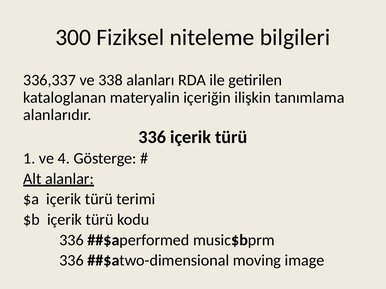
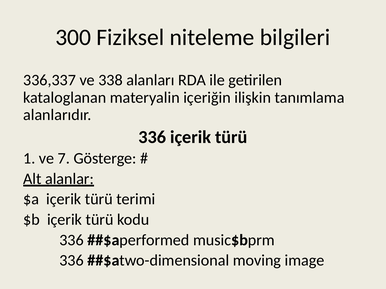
4: 4 -> 7
